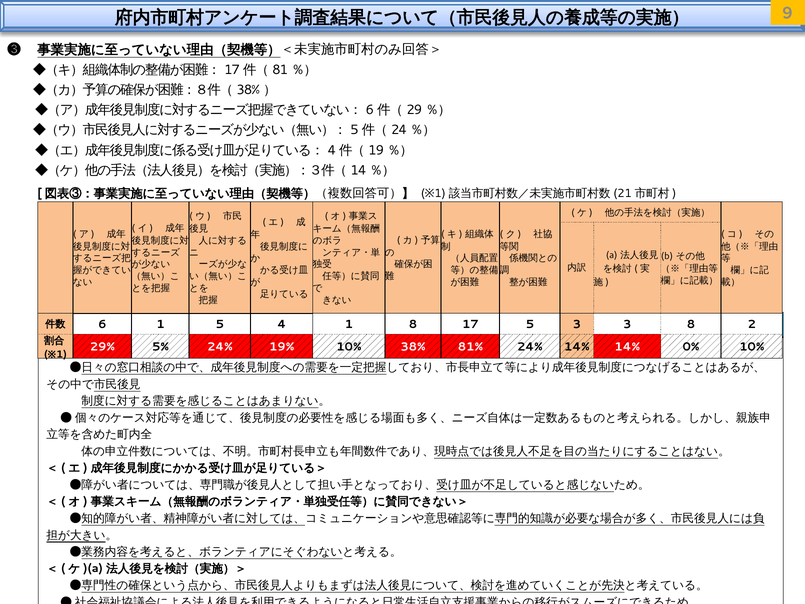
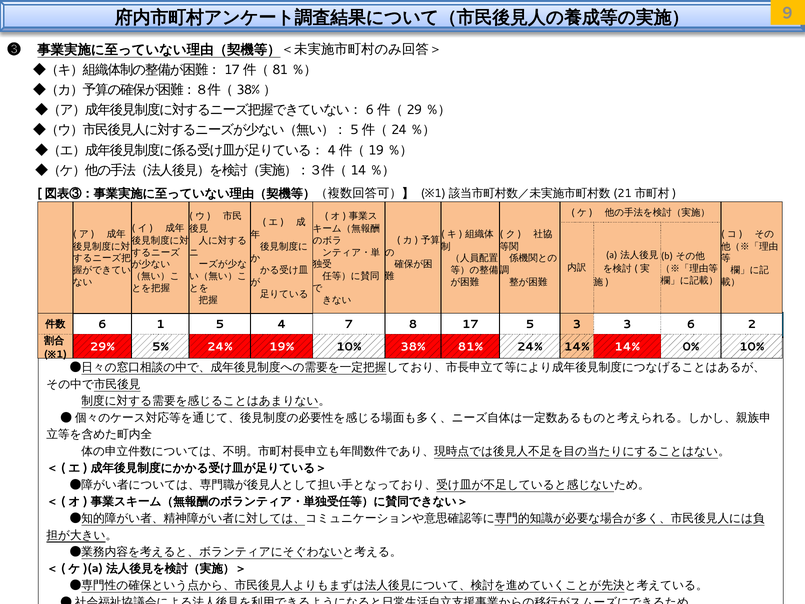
1 at (349, 324): 1 -> 7
3 8: 8 -> 6
